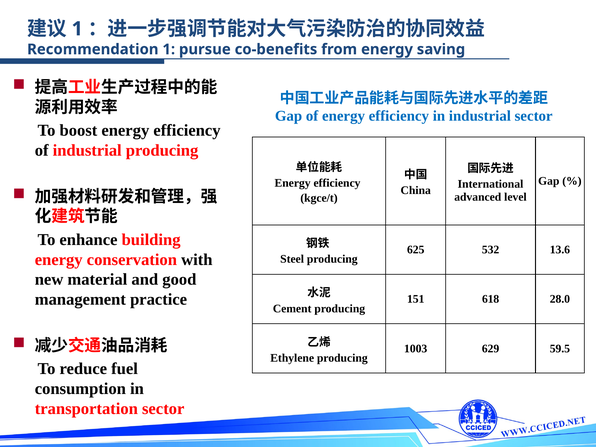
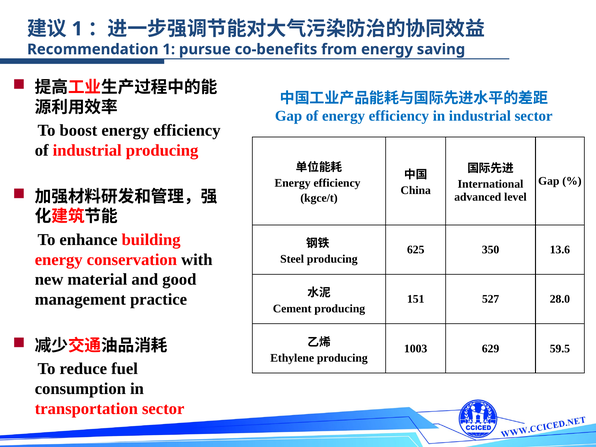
532: 532 -> 350
618: 618 -> 527
